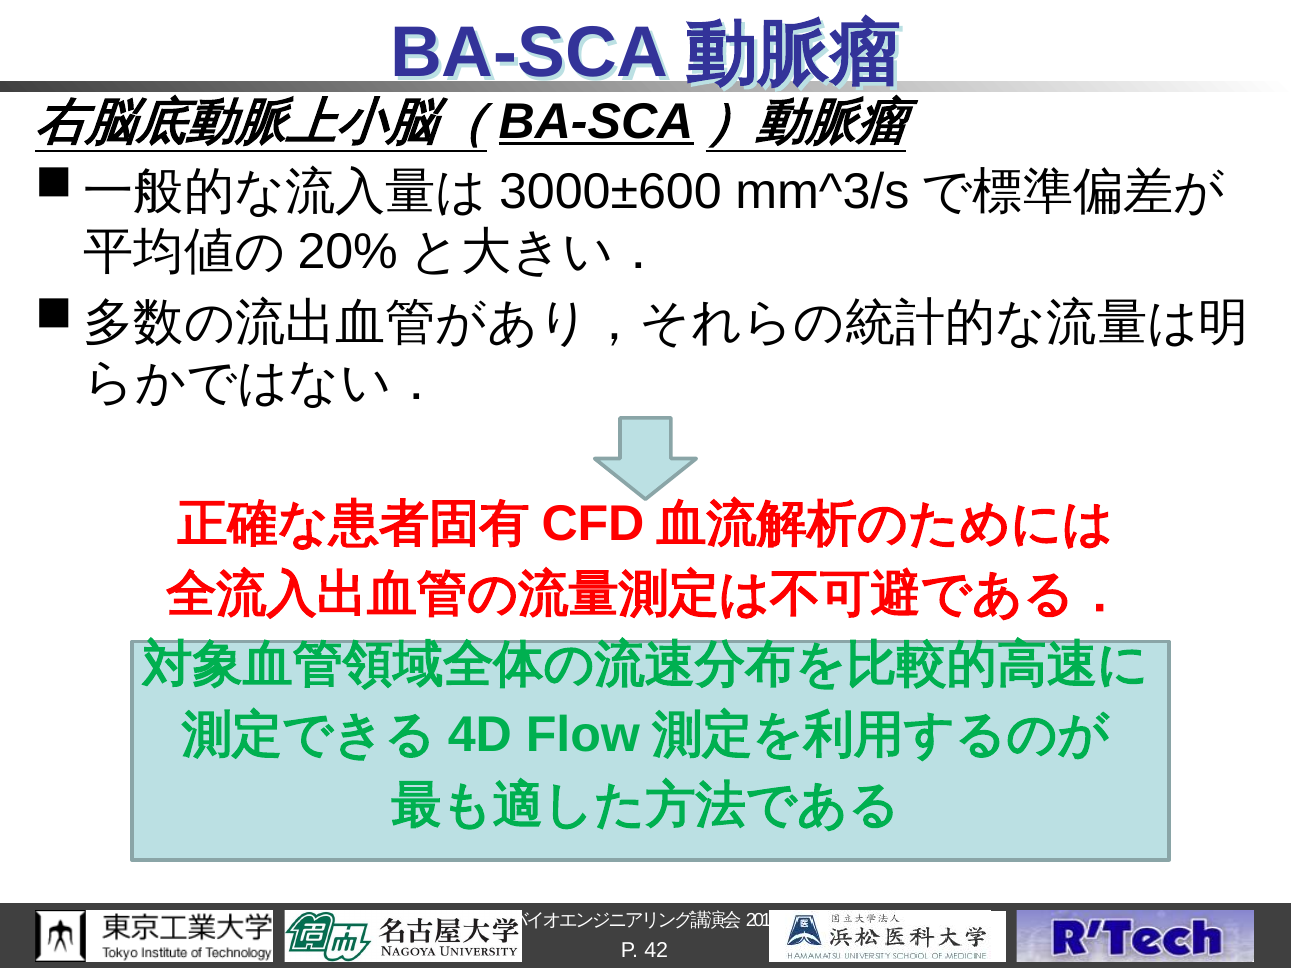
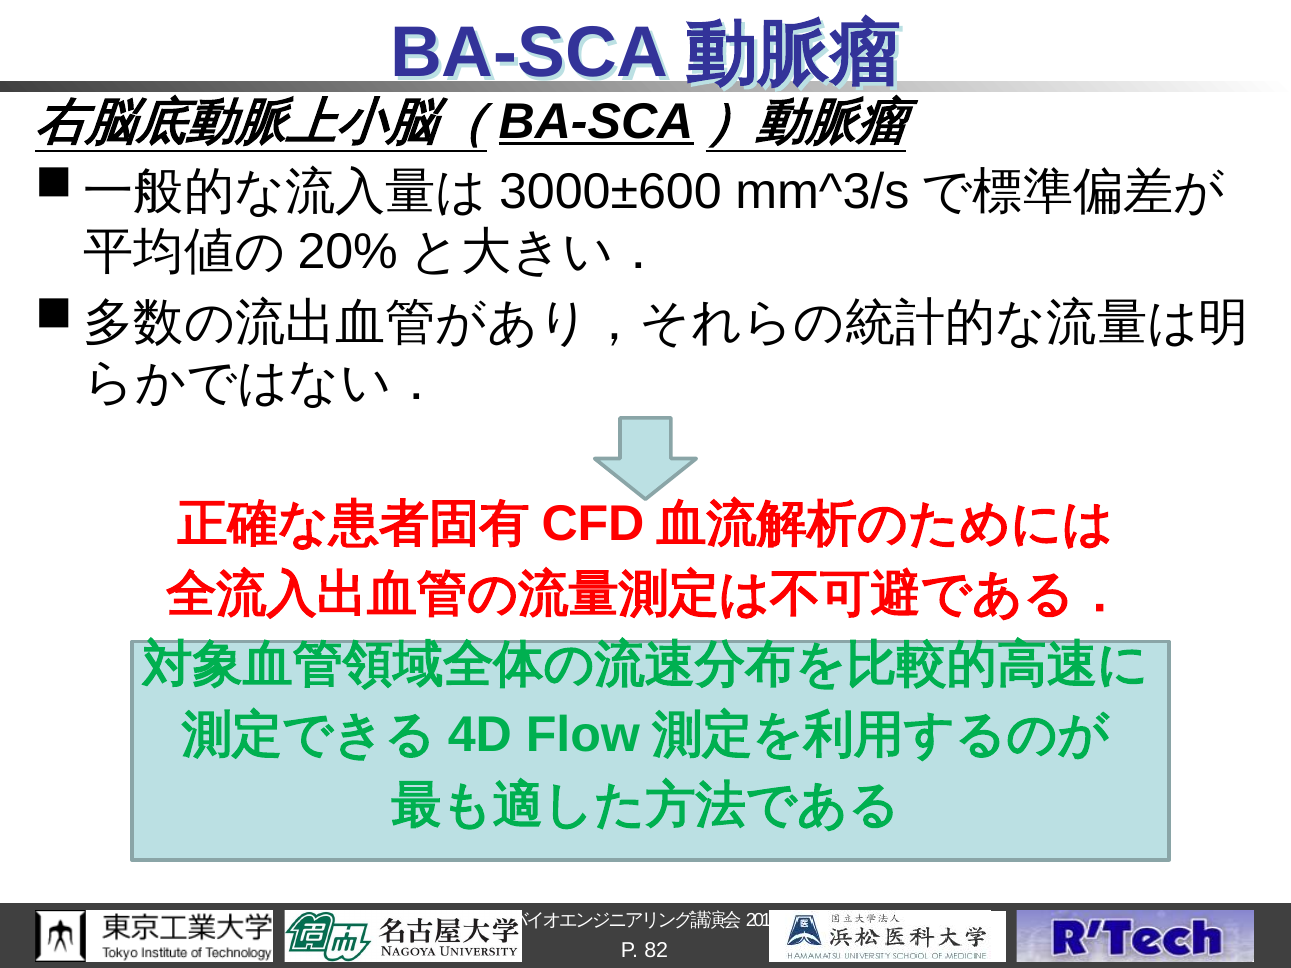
42: 42 -> 82
